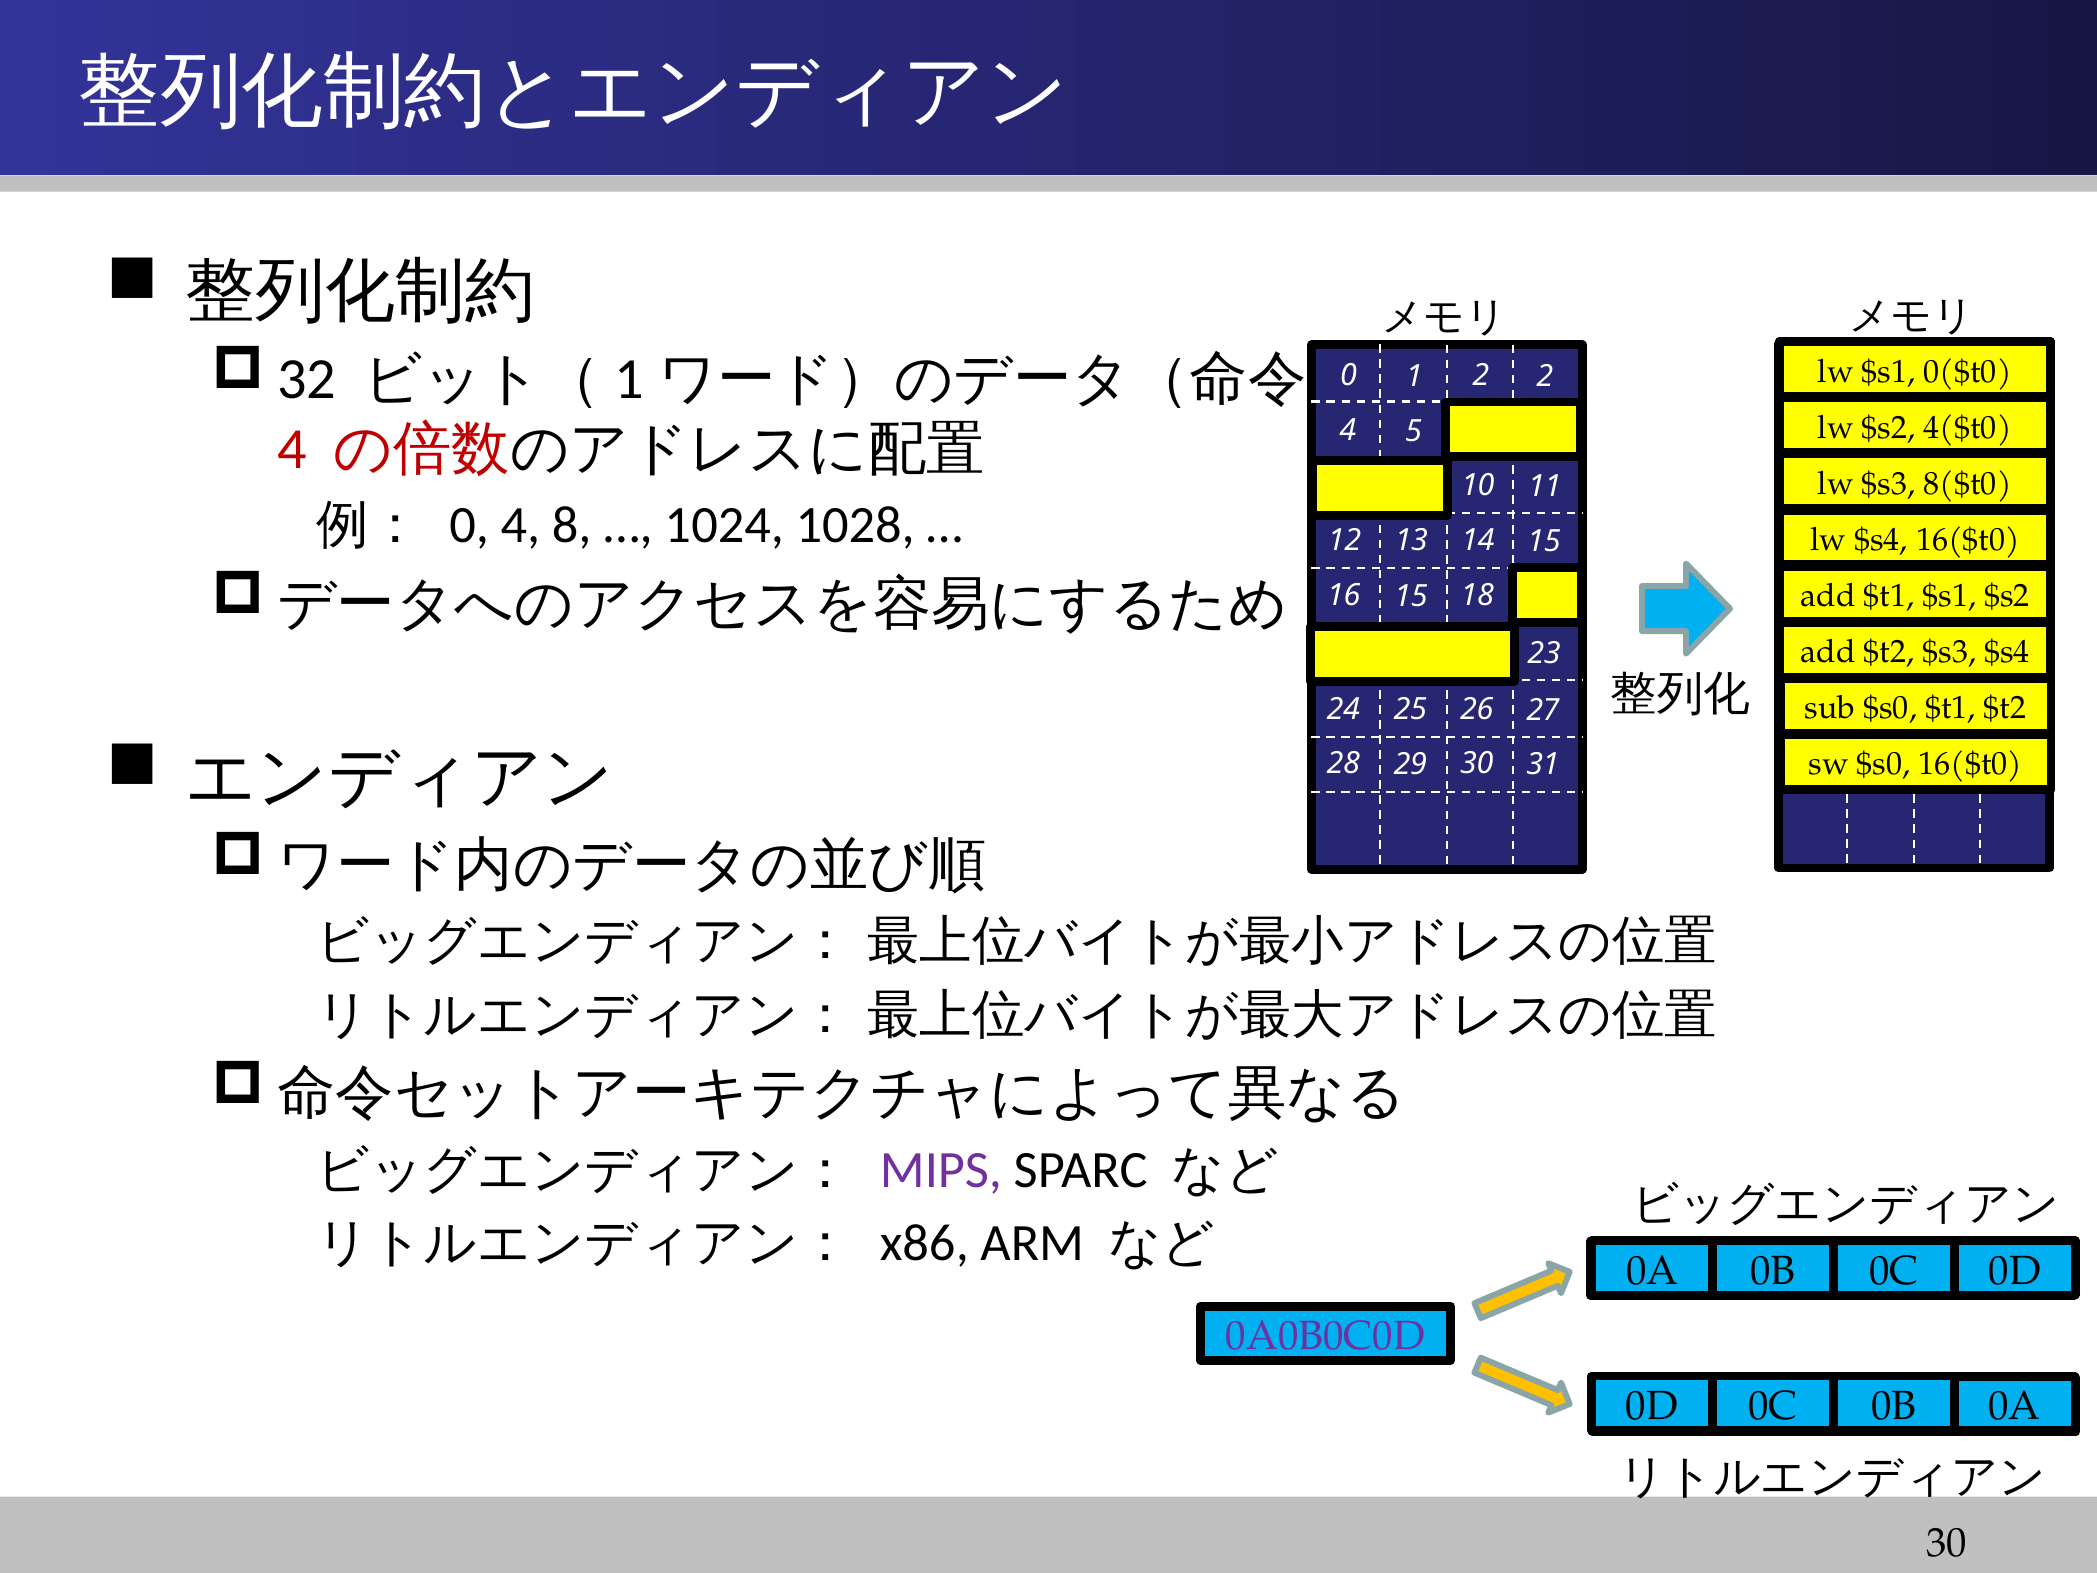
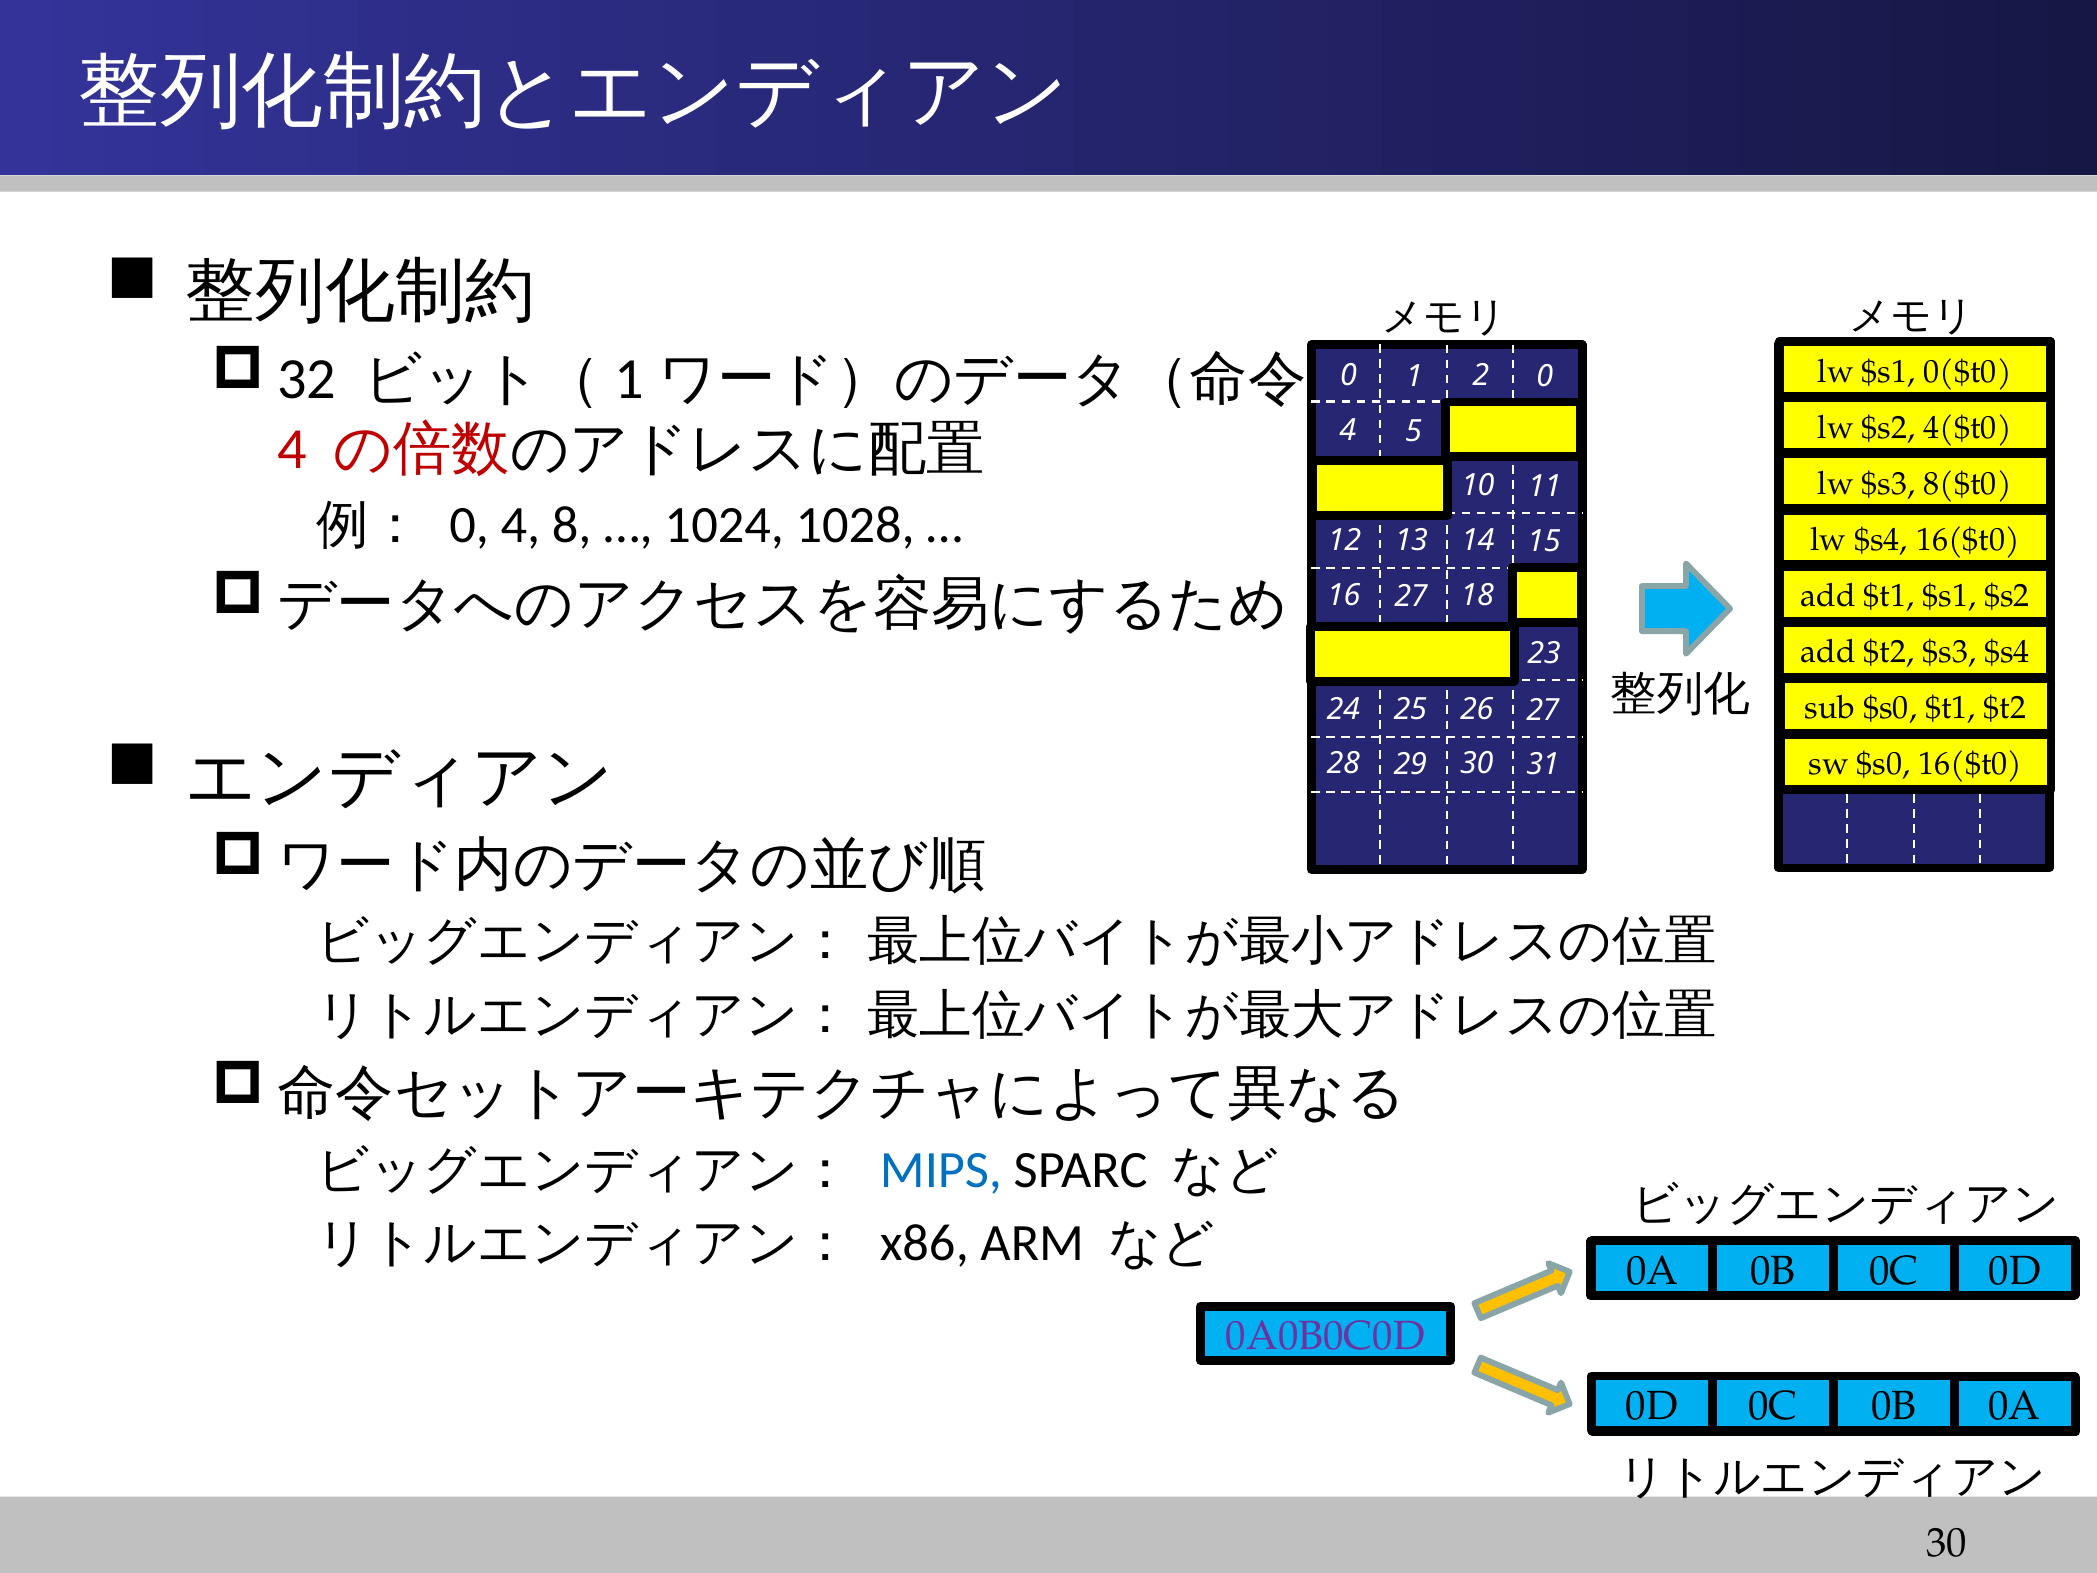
2 2: 2 -> 0
16 15: 15 -> 27
MIPS colour: purple -> blue
